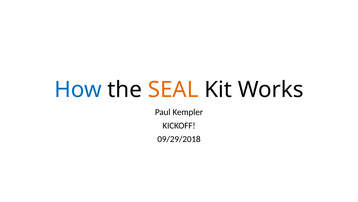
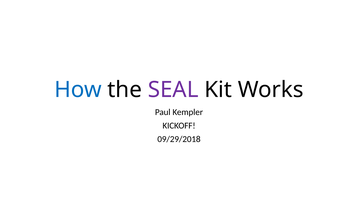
SEAL colour: orange -> purple
